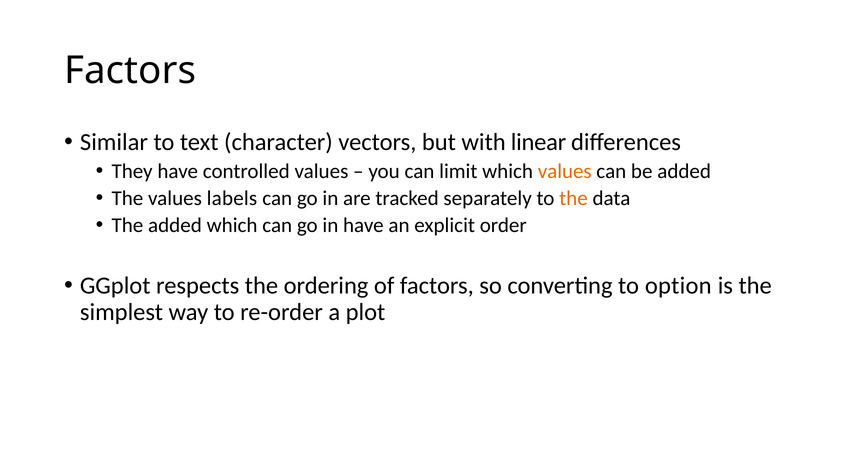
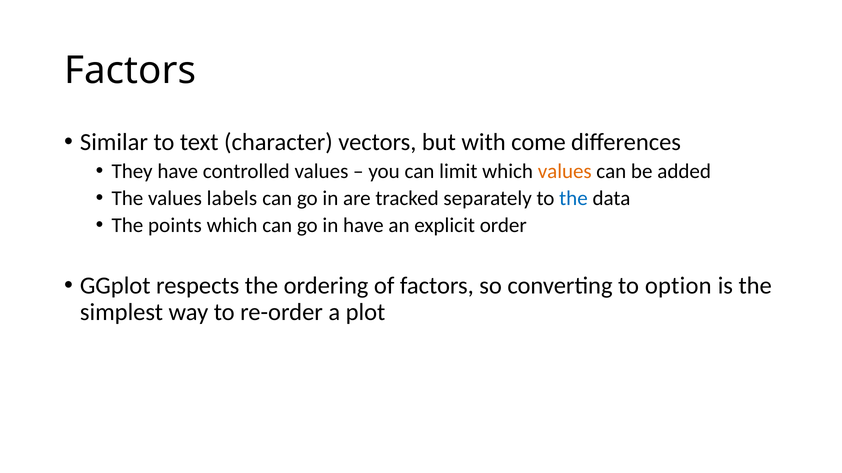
linear: linear -> come
the at (573, 198) colour: orange -> blue
The added: added -> points
